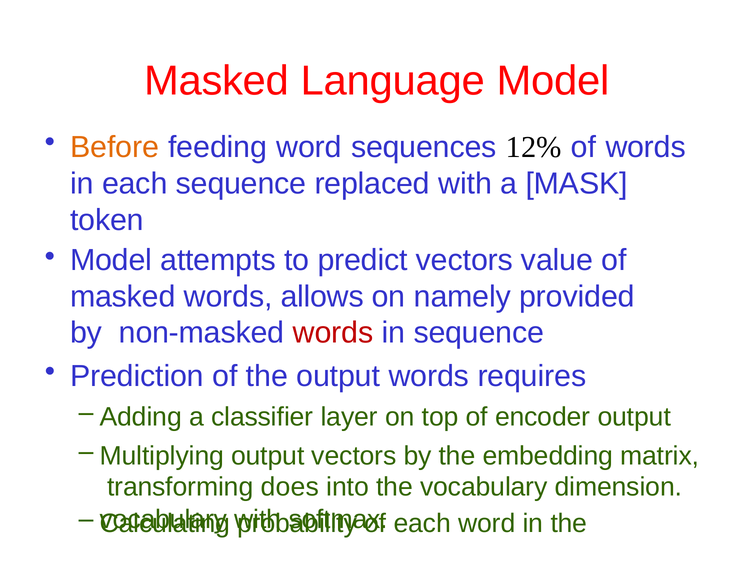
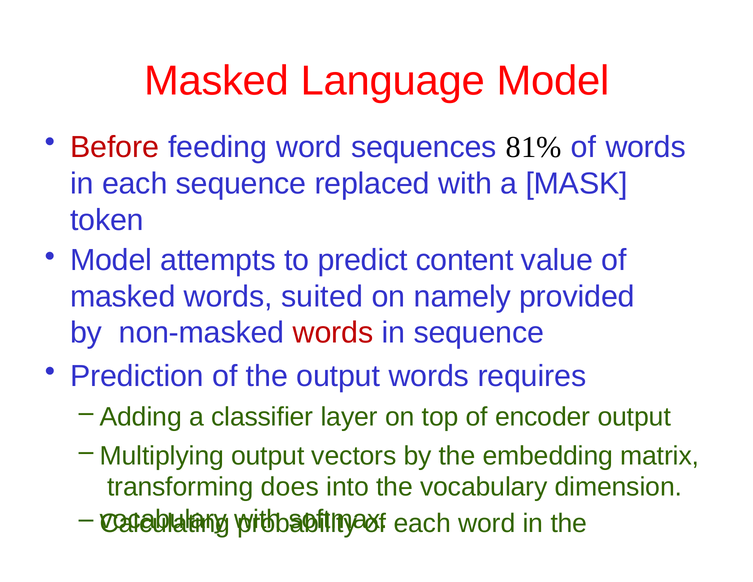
Before colour: orange -> red
12%: 12% -> 81%
predict vectors: vectors -> content
allows: allows -> suited
